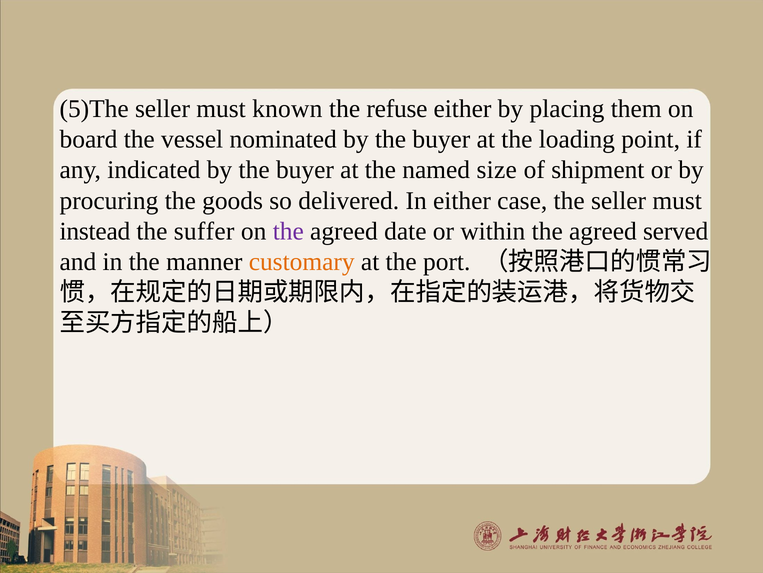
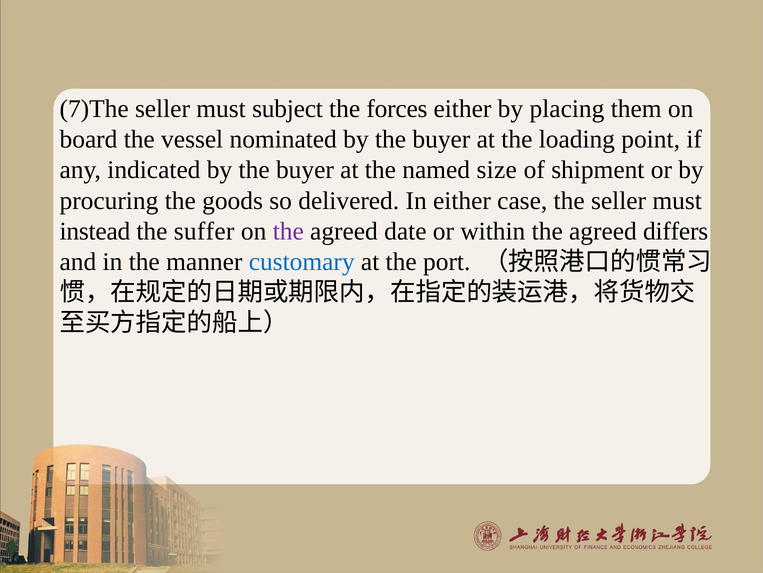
5)The: 5)The -> 7)The
known: known -> subject
refuse: refuse -> forces
served: served -> differs
customary colour: orange -> blue
